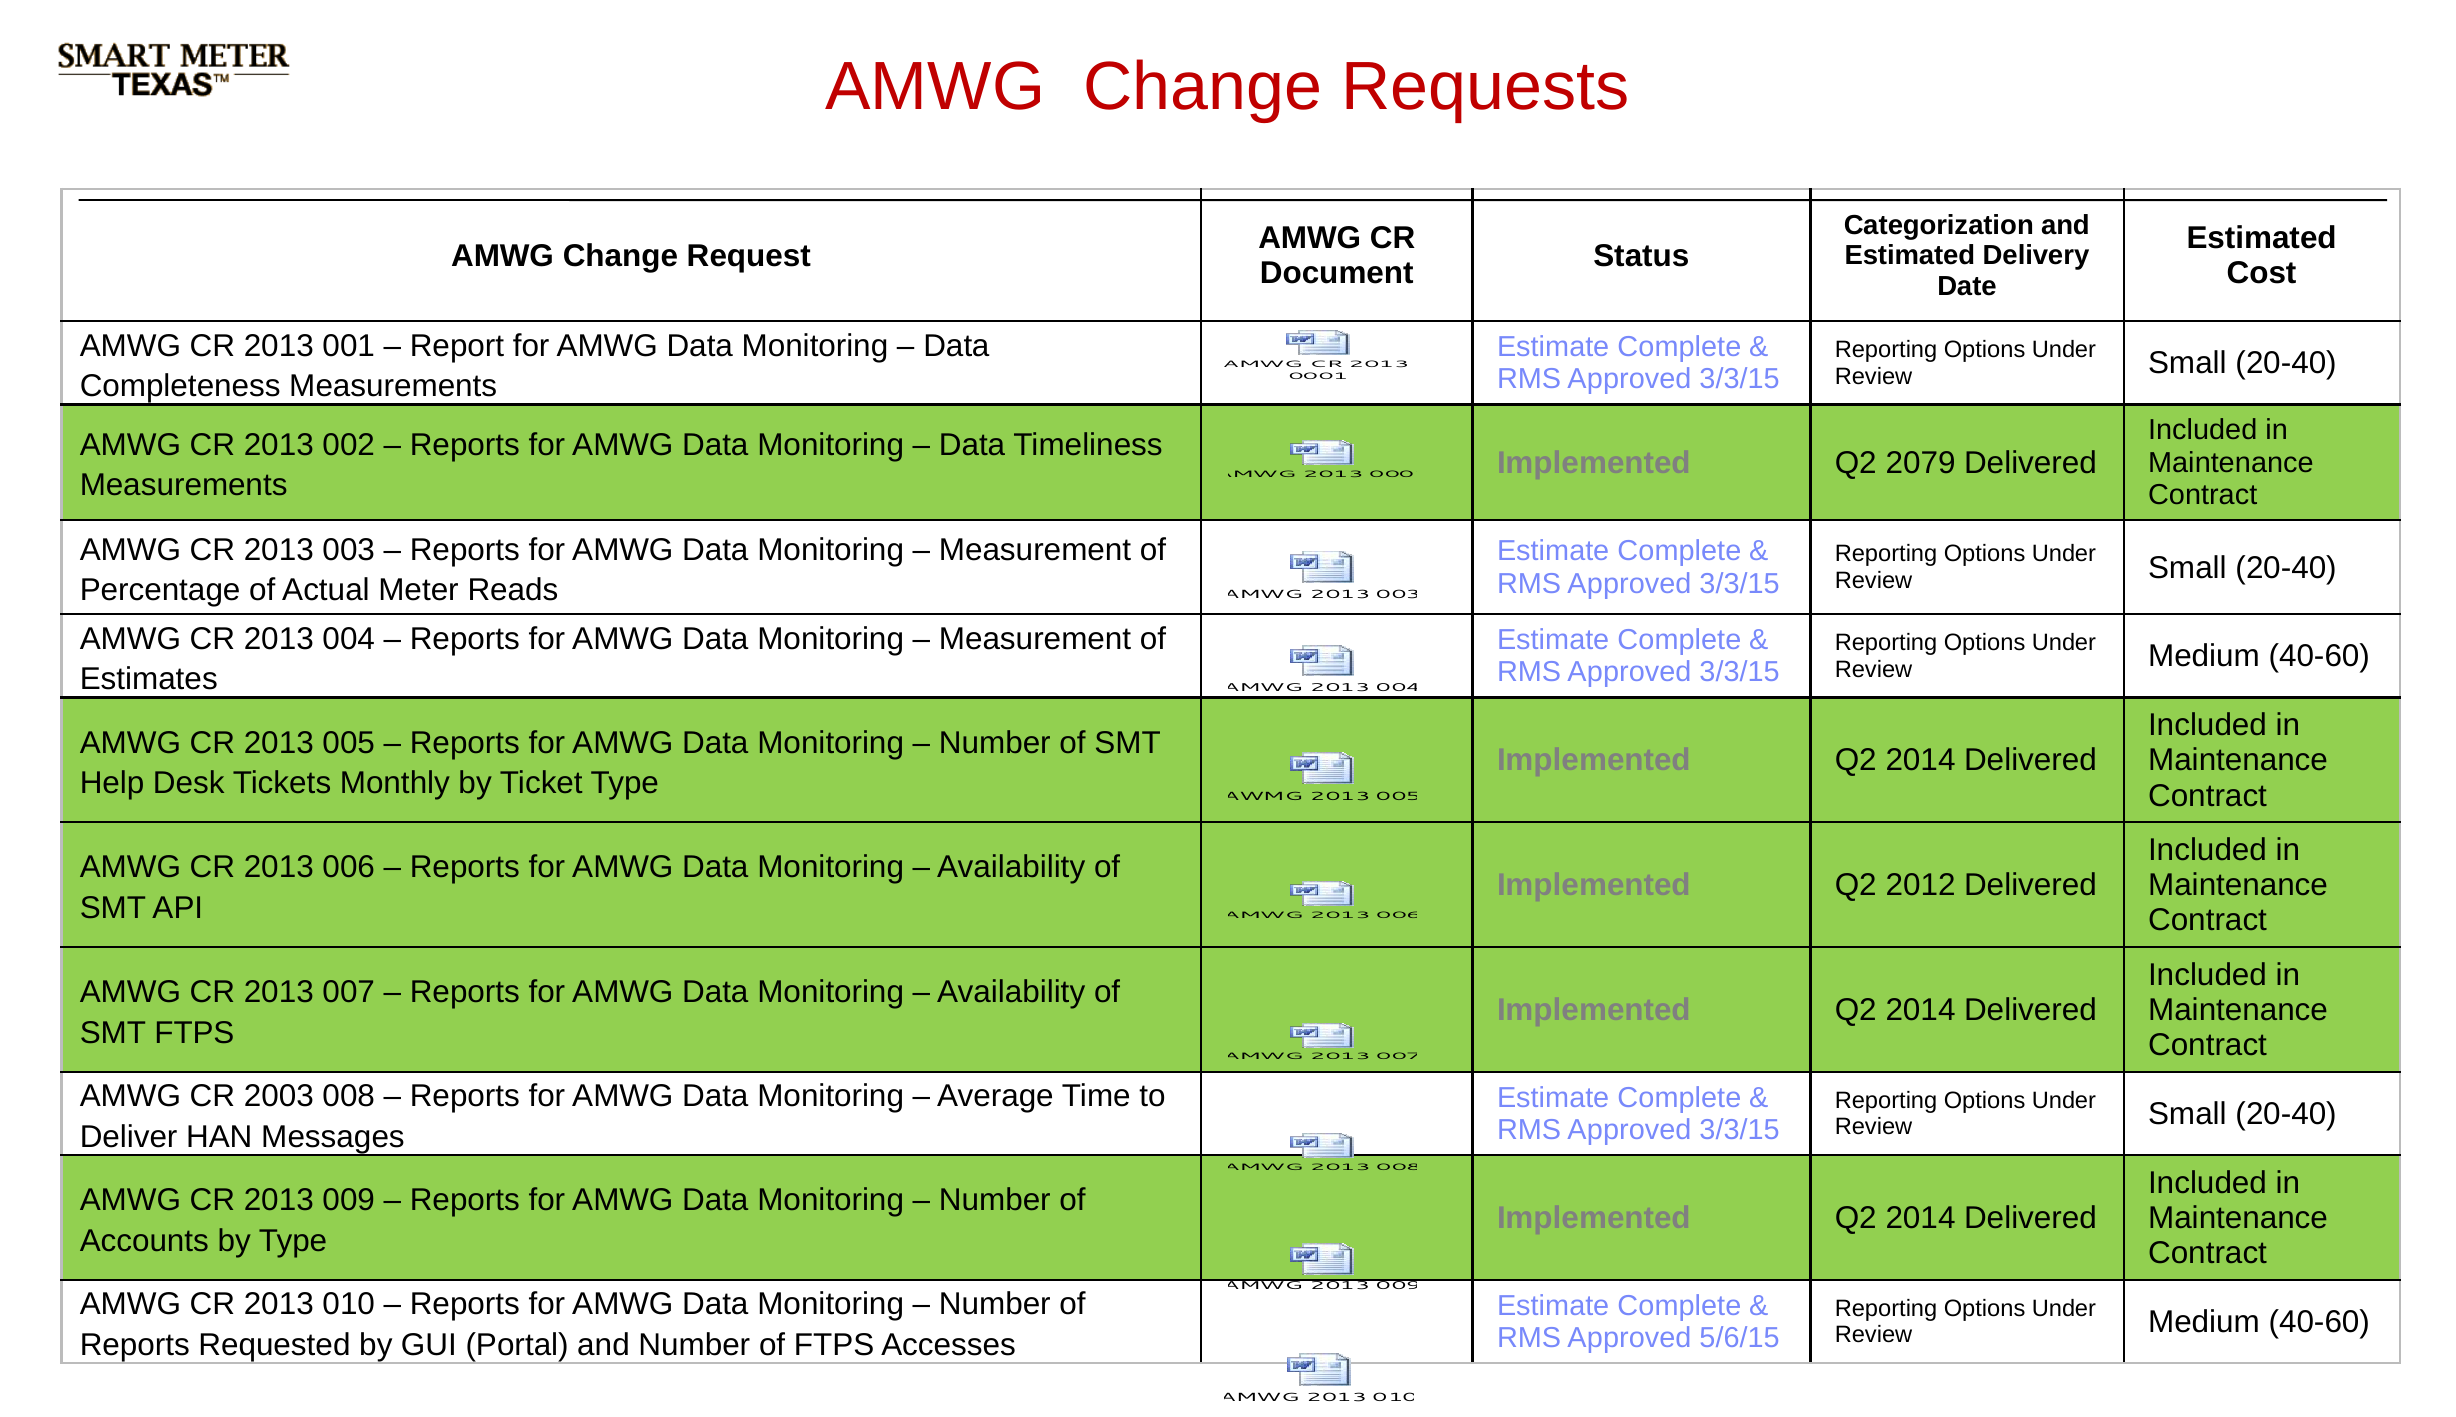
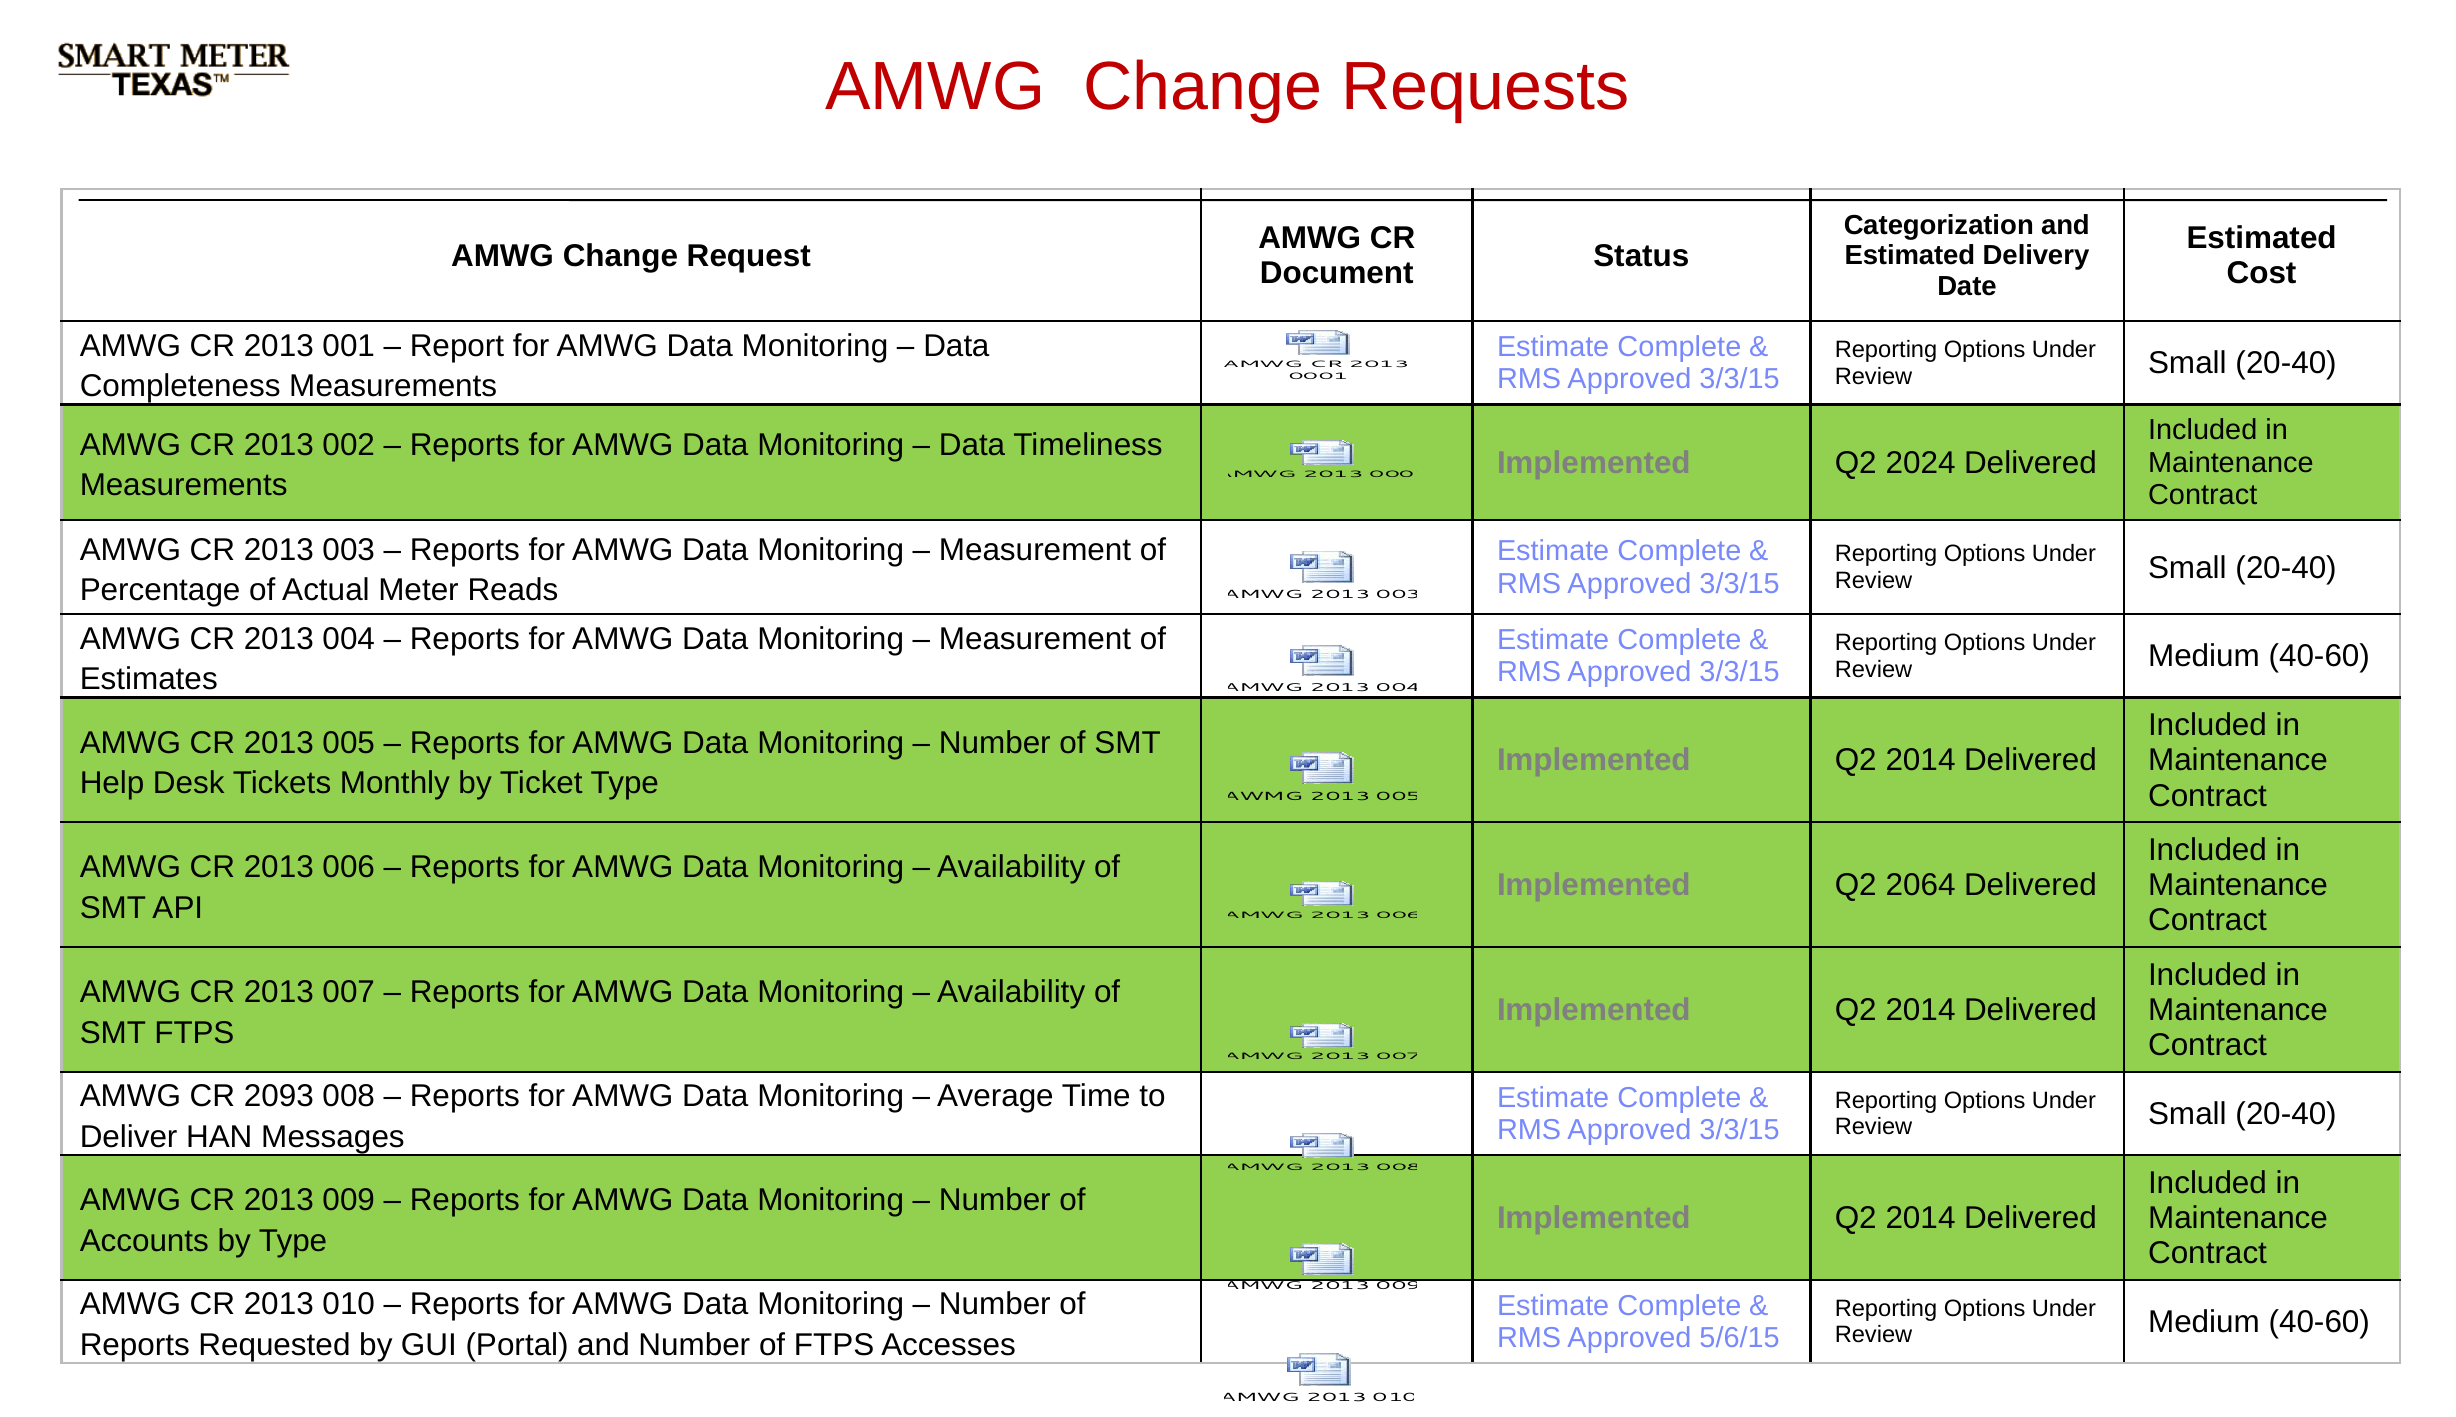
2079: 2079 -> 2024
2012: 2012 -> 2064
2003: 2003 -> 2093
